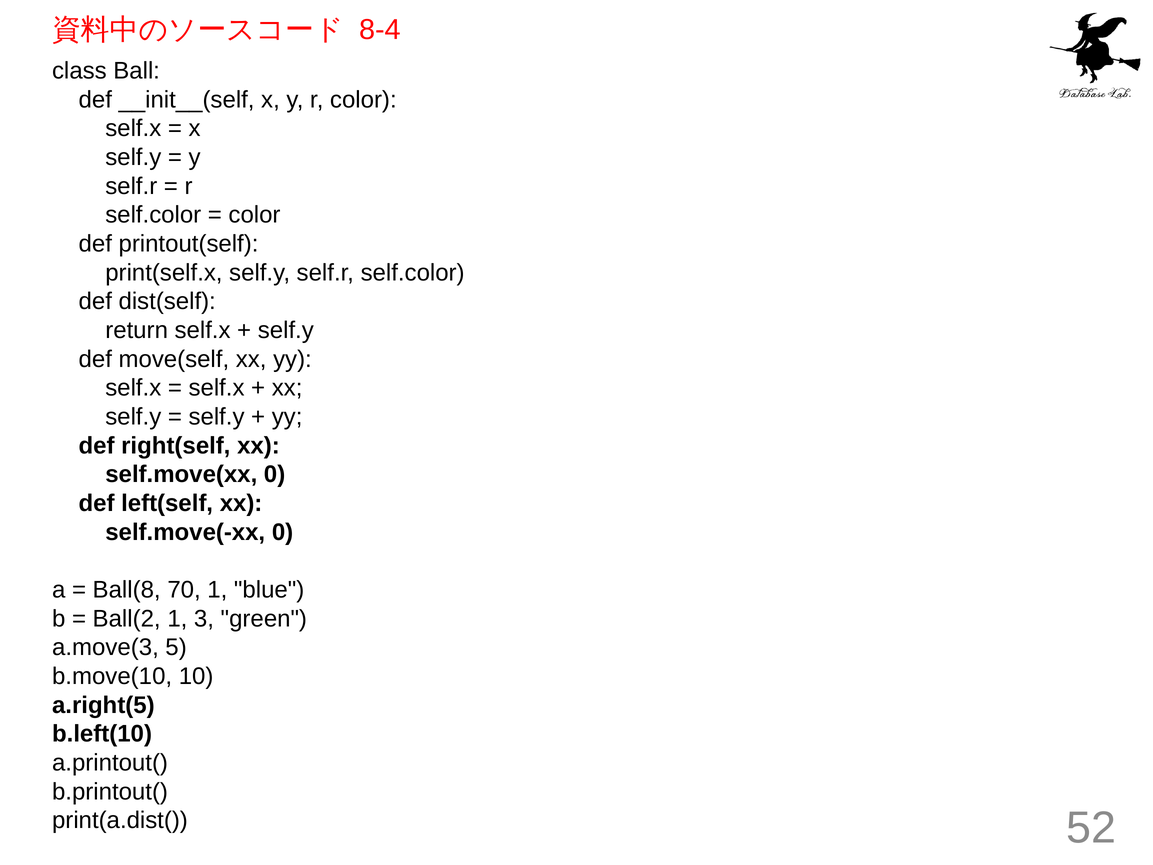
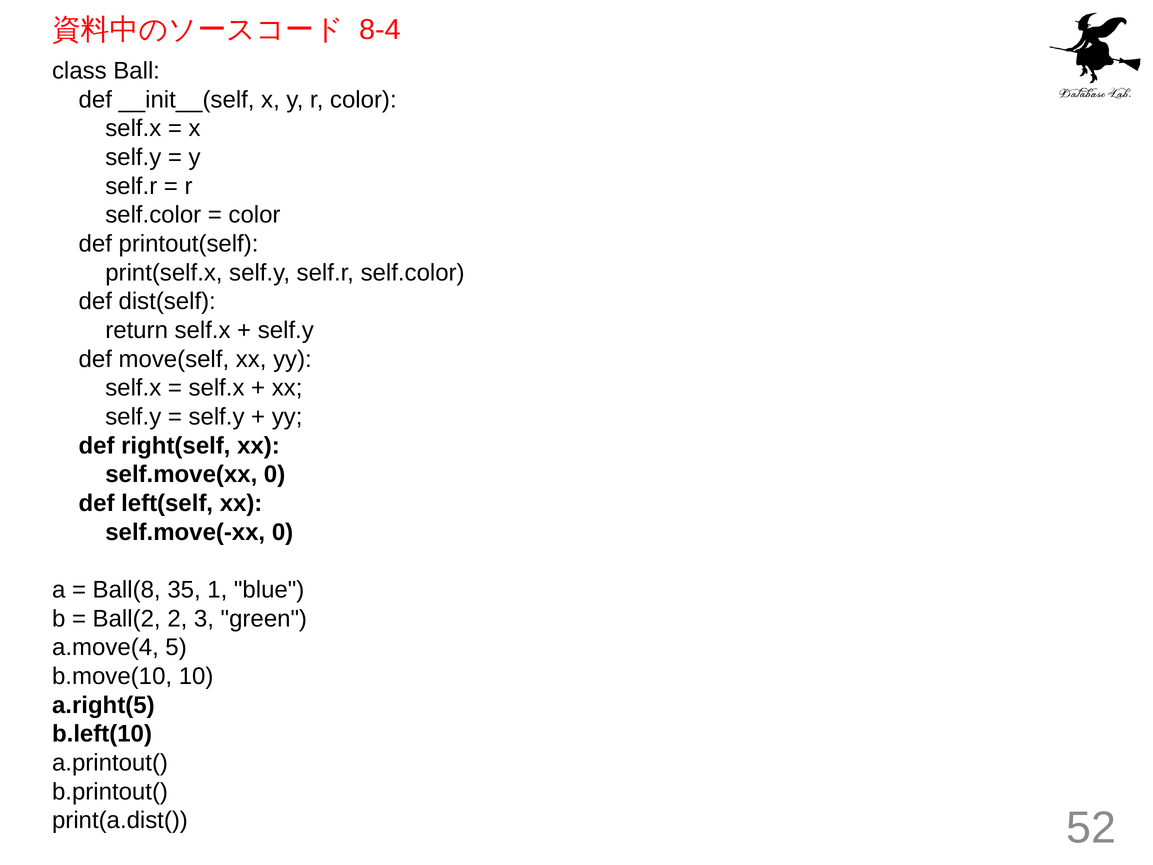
70: 70 -> 35
Ball(2 1: 1 -> 2
a.move(3: a.move(3 -> a.move(4
